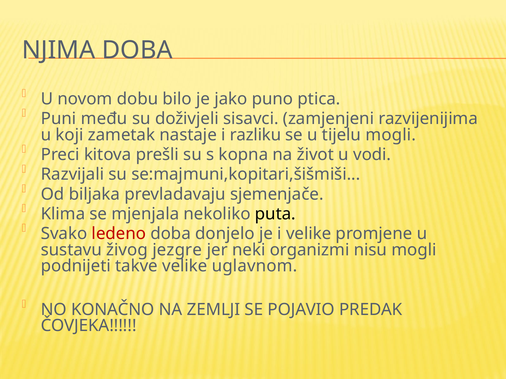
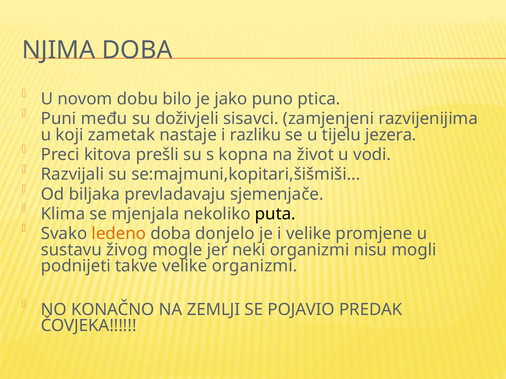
tijelu mogli: mogli -> jezera
ledeno colour: red -> orange
jezgre: jezgre -> mogle
velike uglavnom: uglavnom -> organizmi
